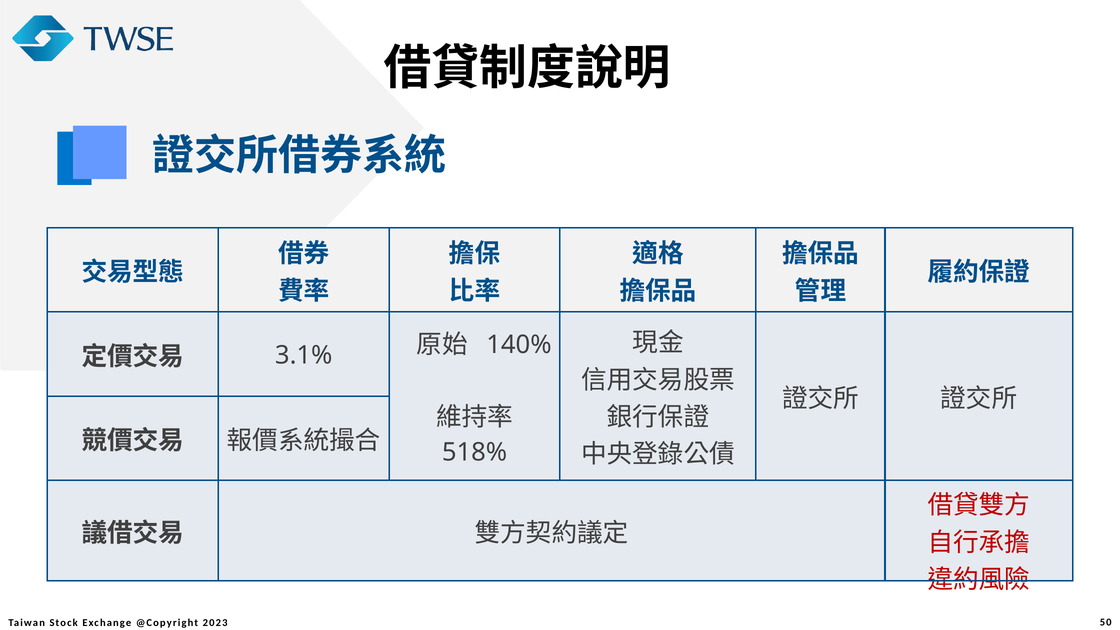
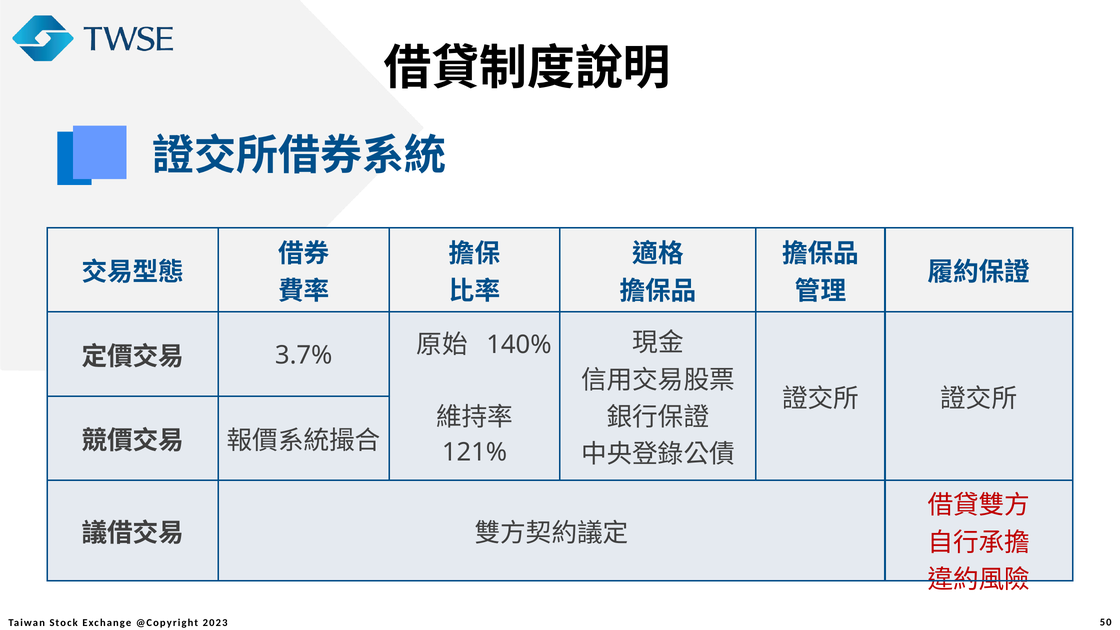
3.1%: 3.1% -> 3.7%
518%: 518% -> 121%
